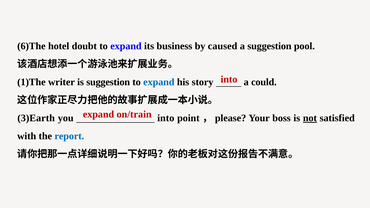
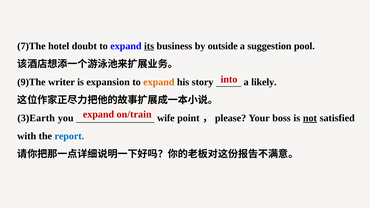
6)The: 6)The -> 7)The
its underline: none -> present
caused: caused -> outside
1)The: 1)The -> 9)The
is suggestion: suggestion -> expansion
expand at (159, 82) colour: blue -> orange
could: could -> likely
you into: into -> wife
